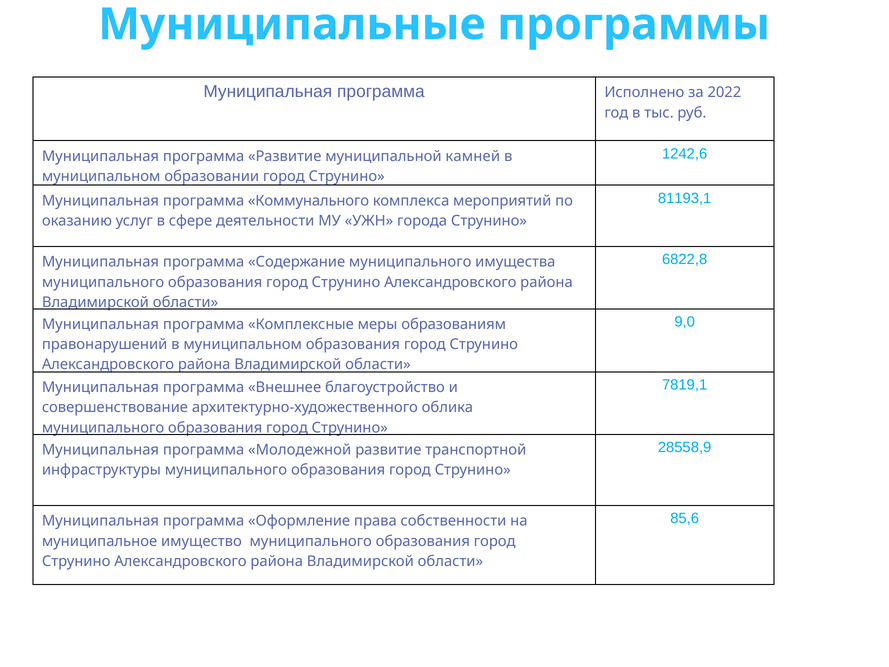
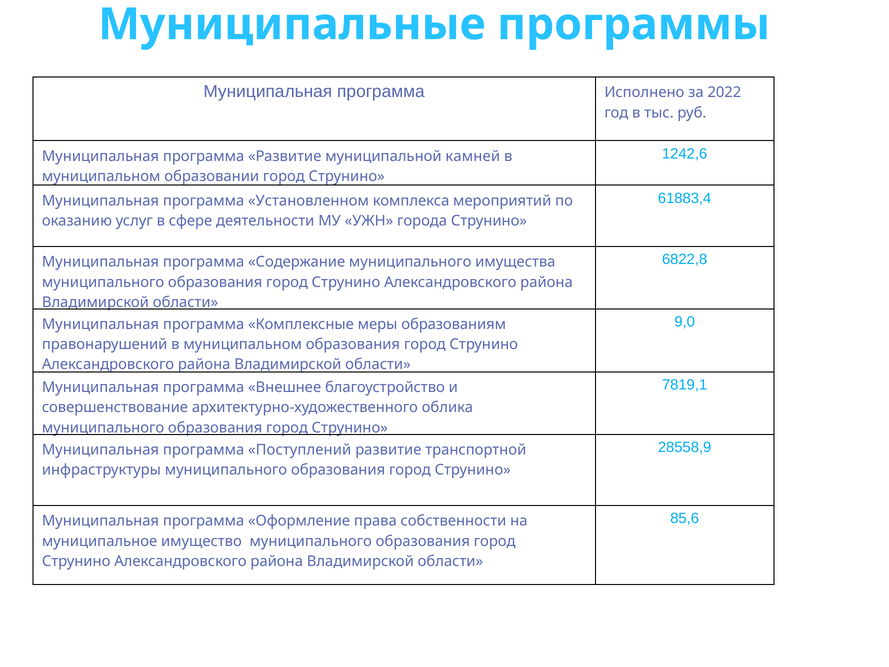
81193,1: 81193,1 -> 61883,4
Коммунального: Коммунального -> Установленном
Молодежной: Молодежной -> Поступлений
